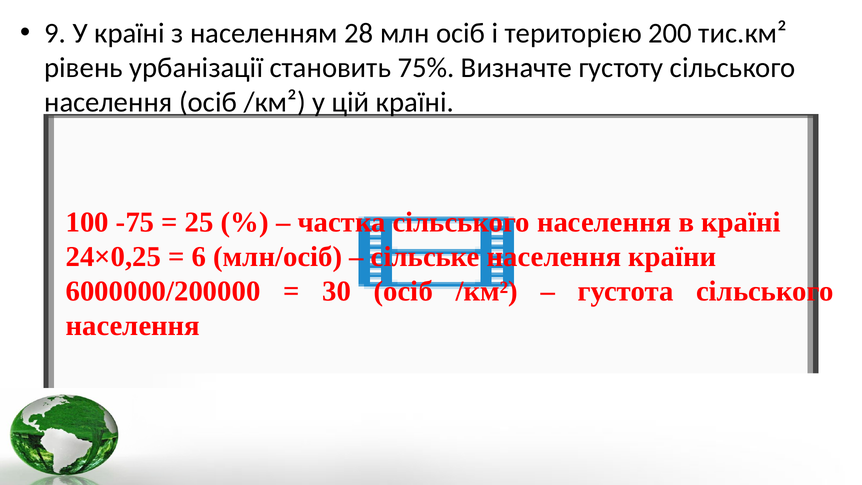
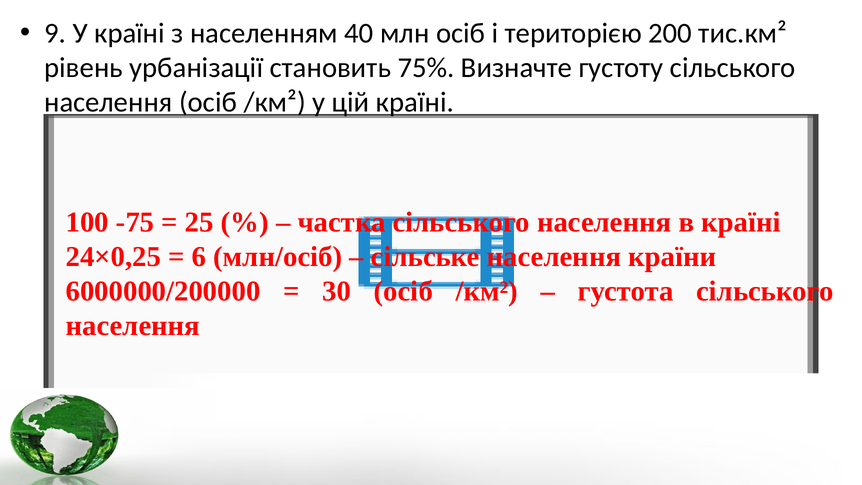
28: 28 -> 40
